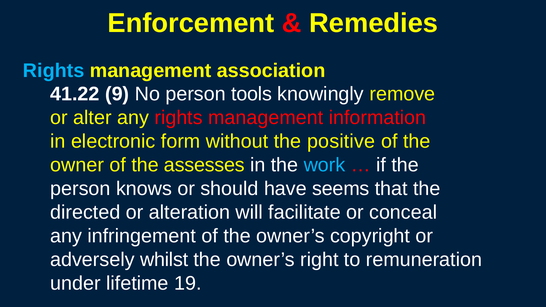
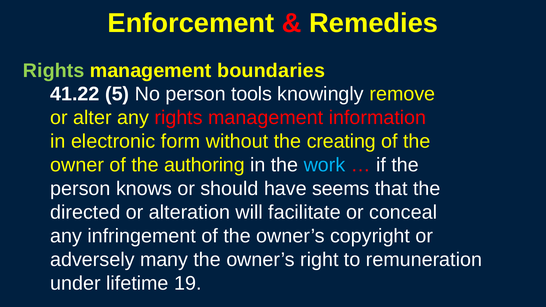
Rights at (54, 71) colour: light blue -> light green
association: association -> boundaries
9: 9 -> 5
positive: positive -> creating
assesses: assesses -> authoring
whilst: whilst -> many
